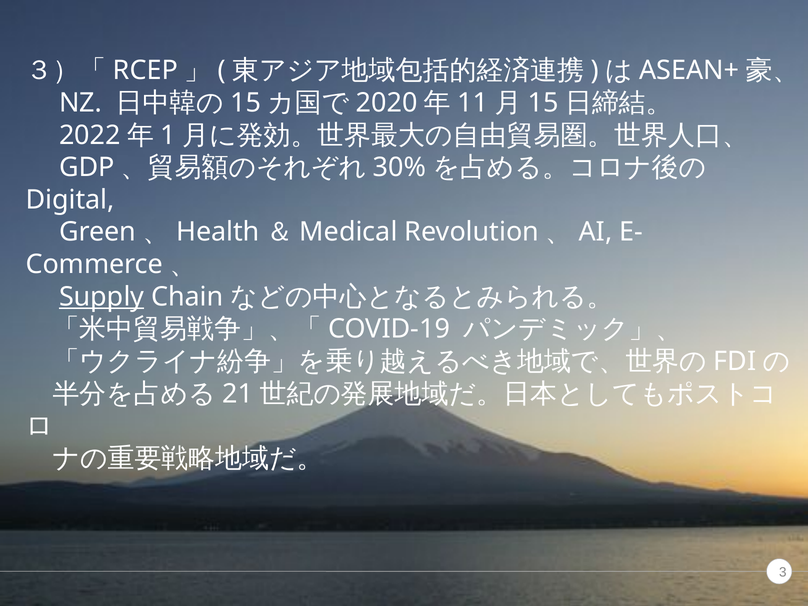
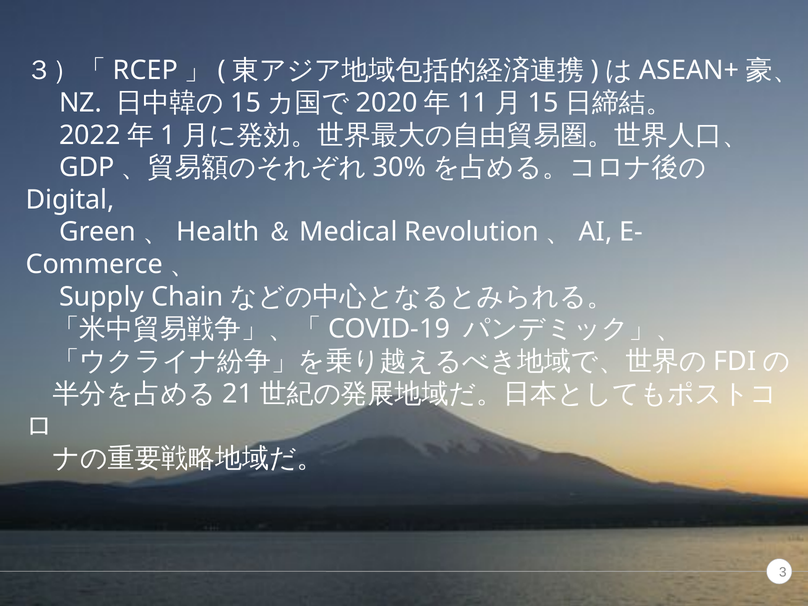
Supply underline: present -> none
